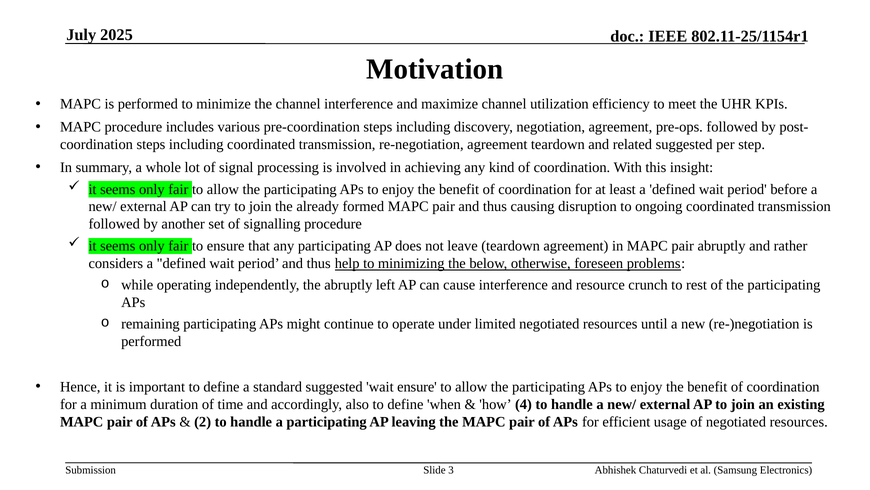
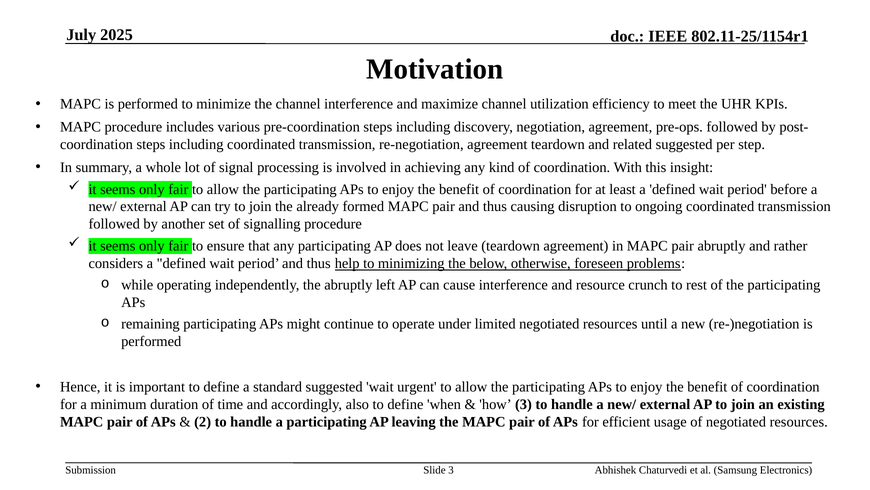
wait ensure: ensure -> urgent
how 4: 4 -> 3
